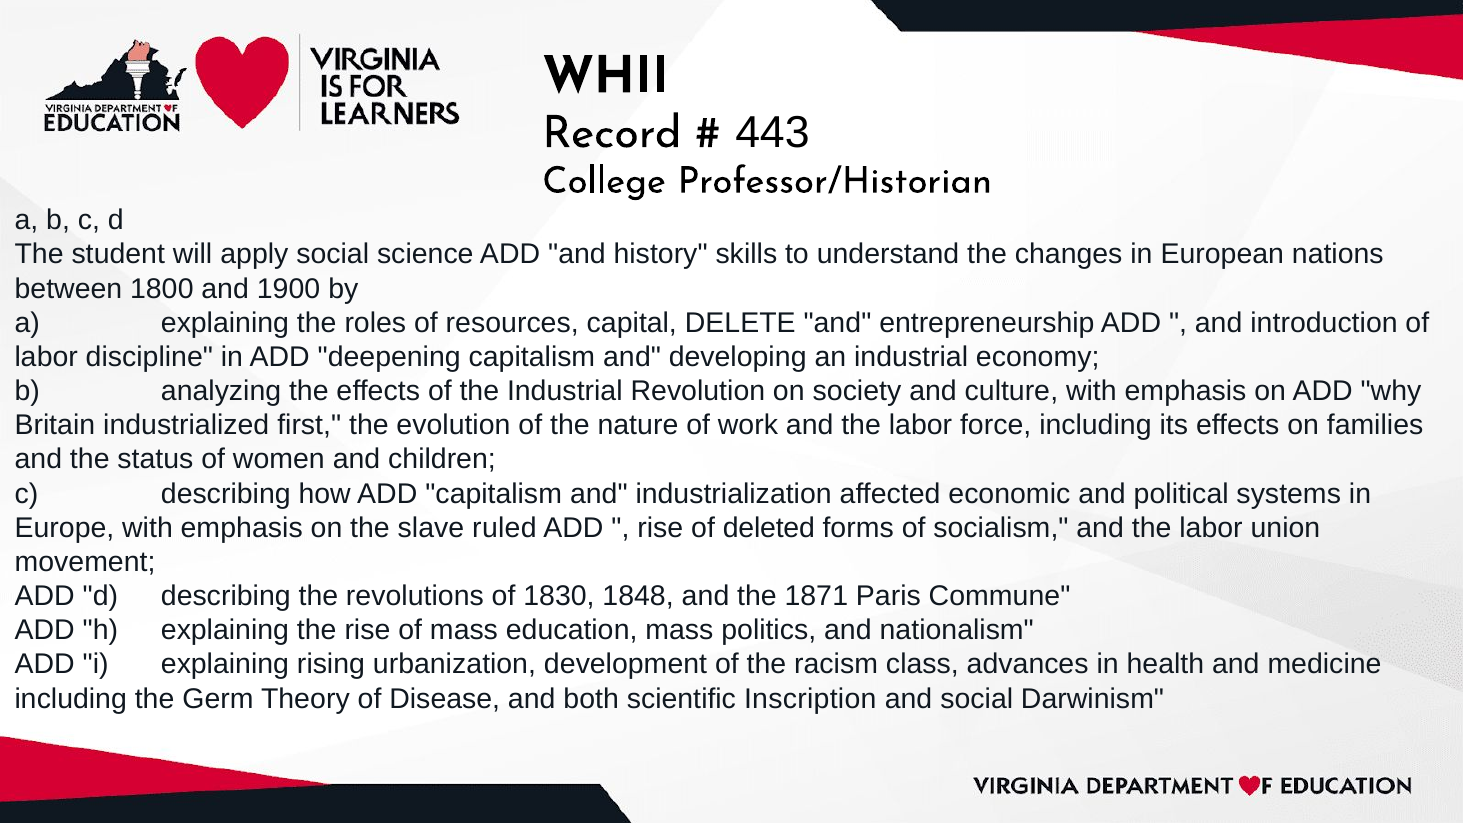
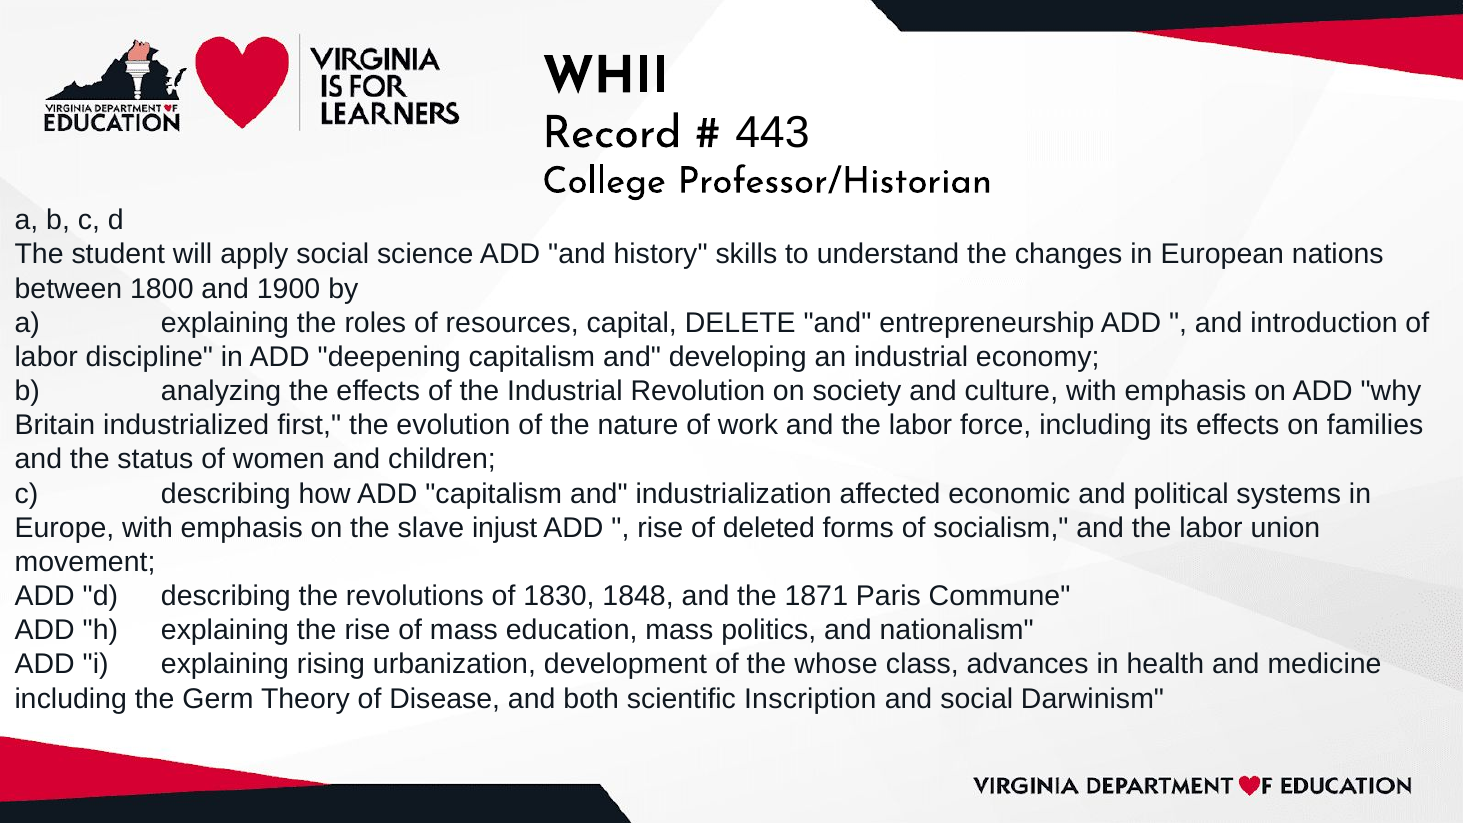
ruled: ruled -> injust
racism: racism -> whose
